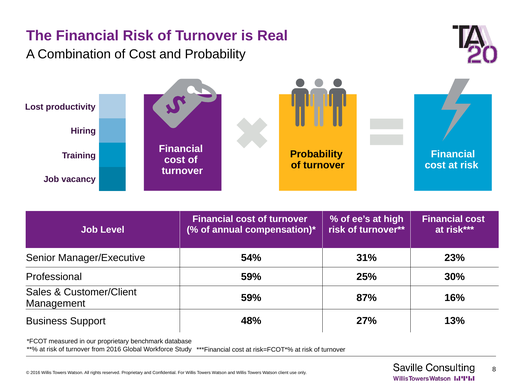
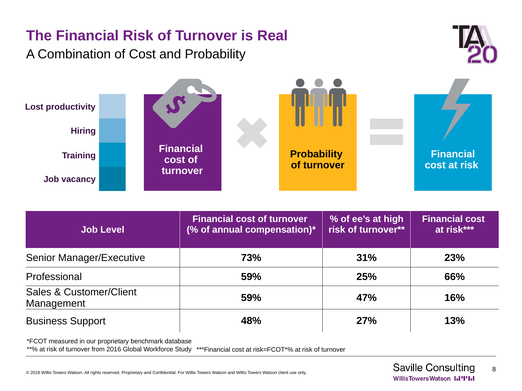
54%: 54% -> 73%
30%: 30% -> 66%
87%: 87% -> 47%
